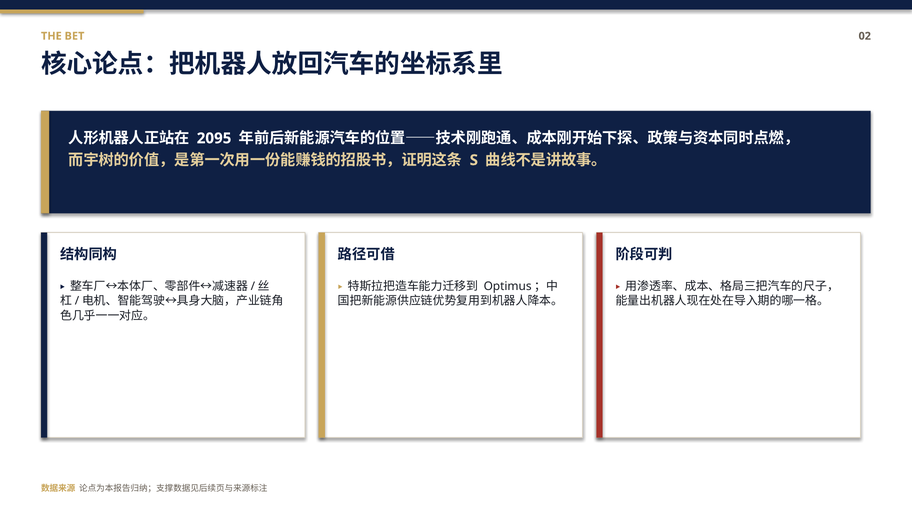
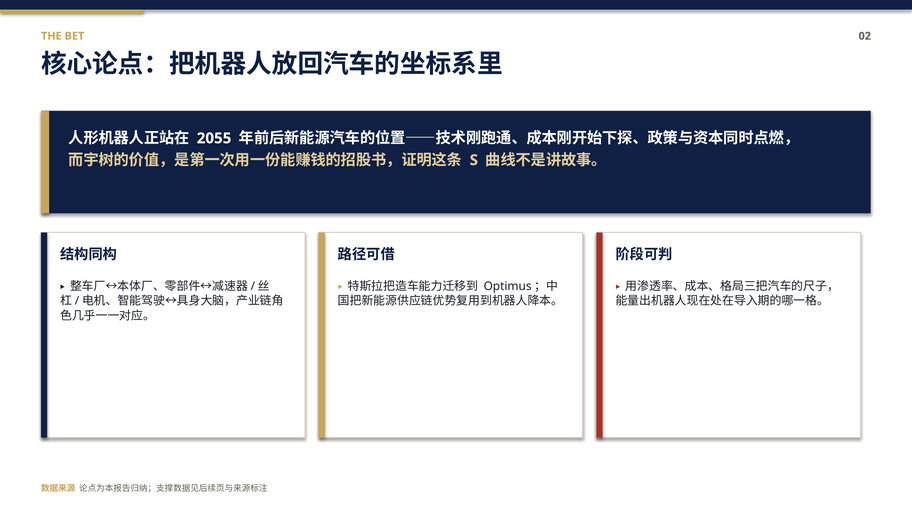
2095: 2095 -> 2055
